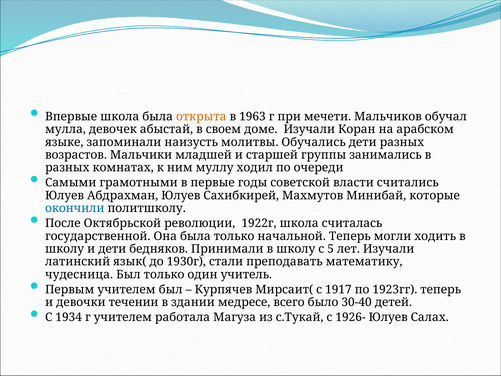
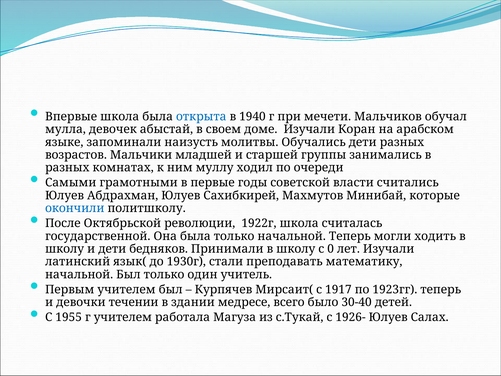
открыта colour: orange -> blue
1963: 1963 -> 1940
5: 5 -> 0
чудесница at (79, 274): чудесница -> начальной
1934: 1934 -> 1955
